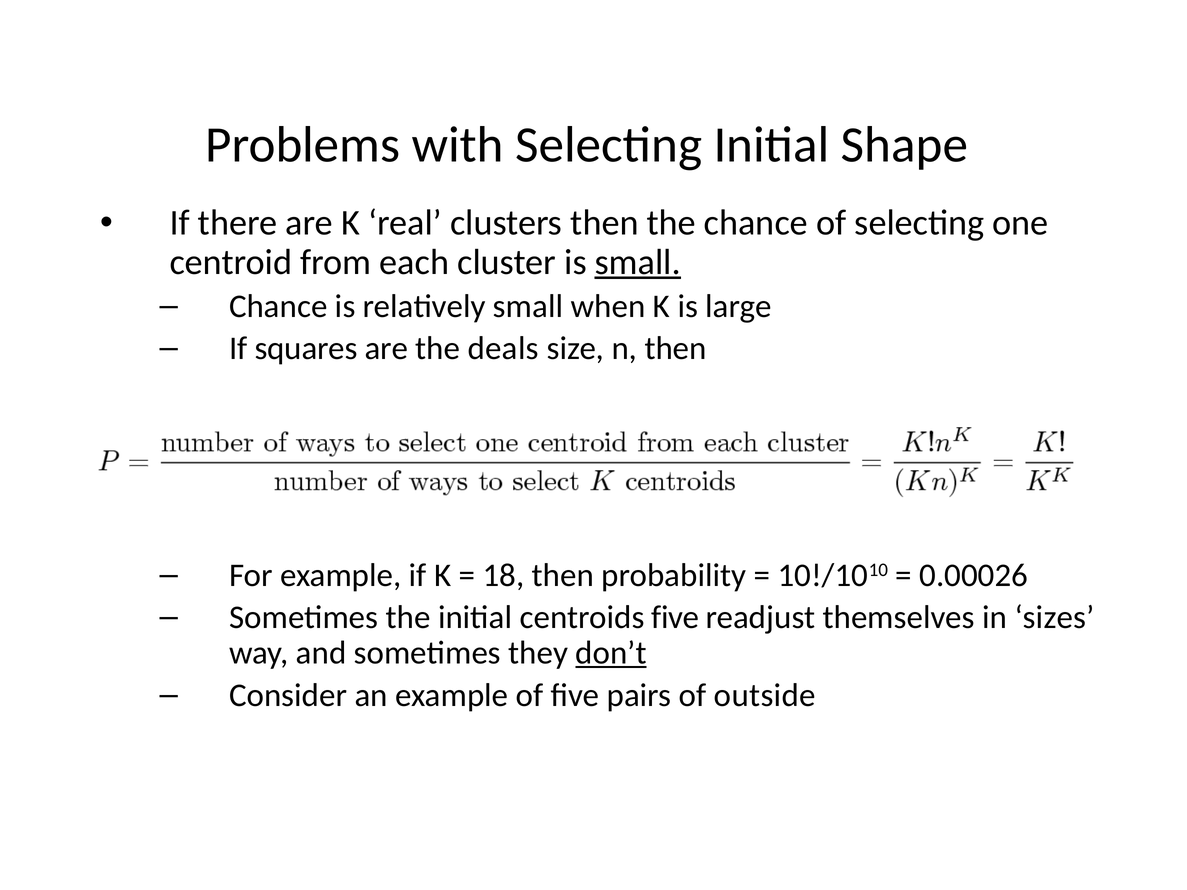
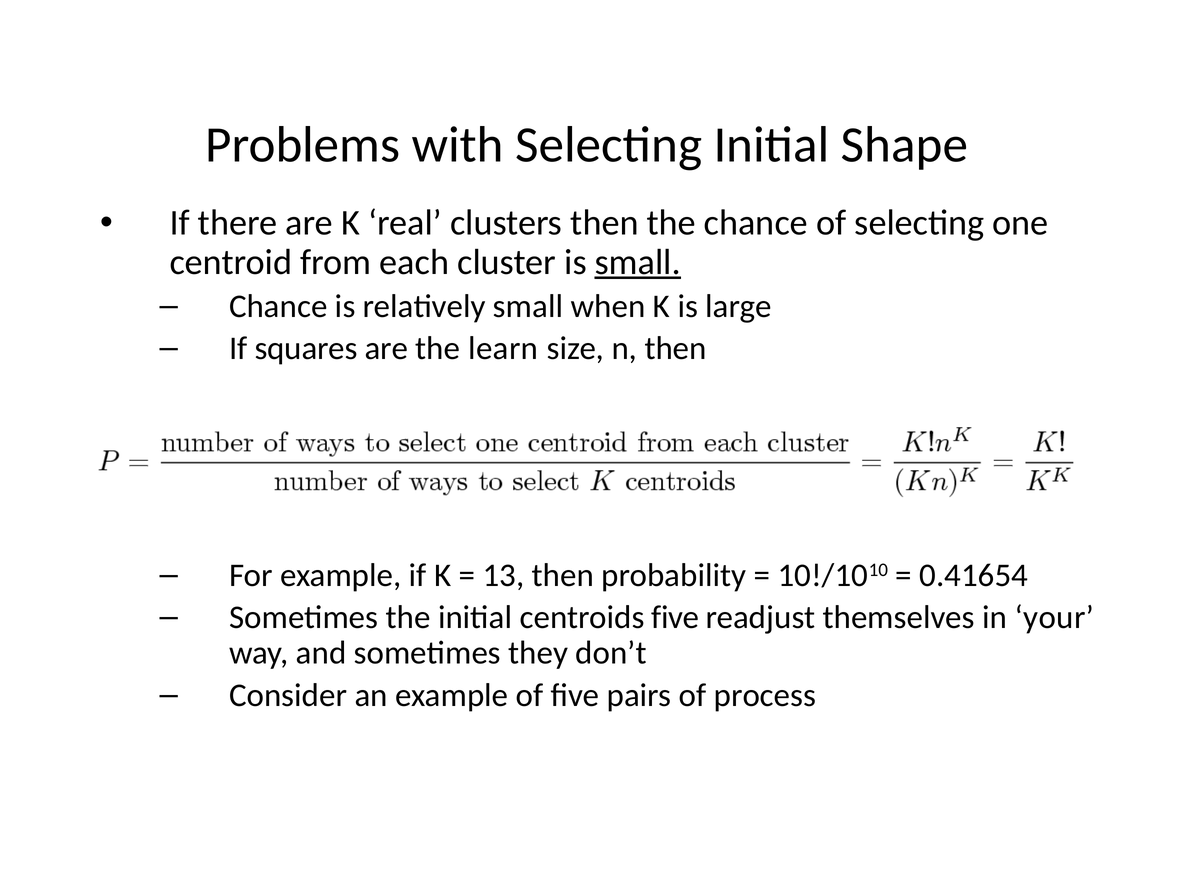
deals: deals -> learn
18: 18 -> 13
0.00026: 0.00026 -> 0.41654
sizes: sizes -> your
don’t underline: present -> none
outside: outside -> process
